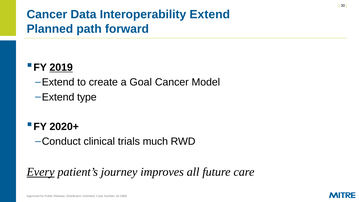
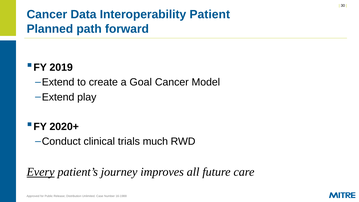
Interoperability Extend: Extend -> Patient
2019 underline: present -> none
type: type -> play
